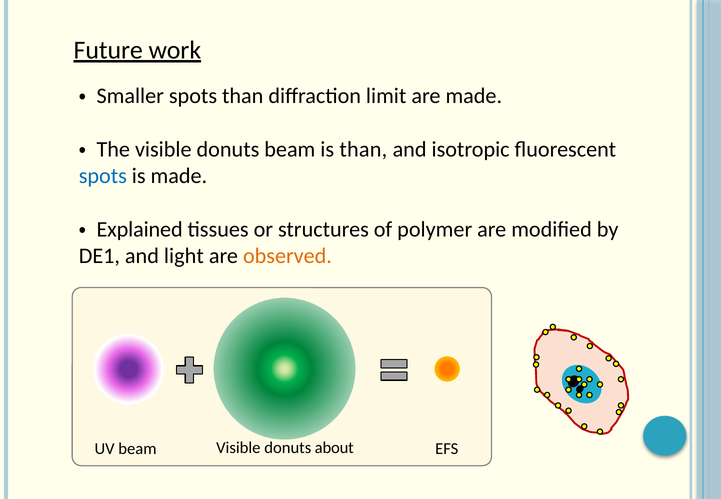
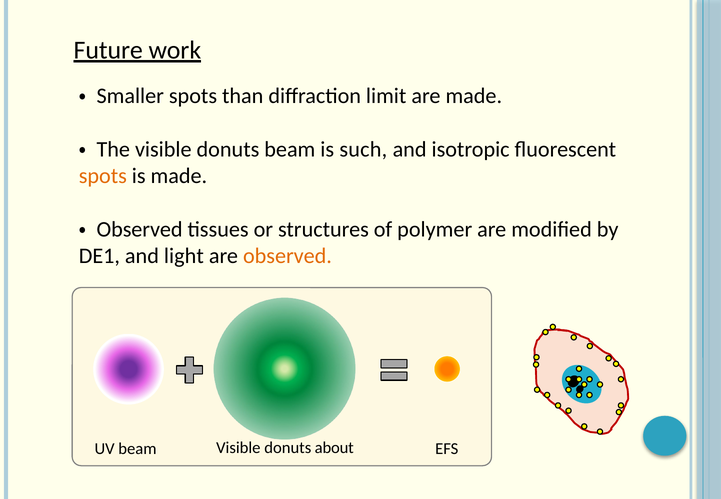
is than: than -> such
spots at (103, 176) colour: blue -> orange
Explained at (140, 229): Explained -> Observed
